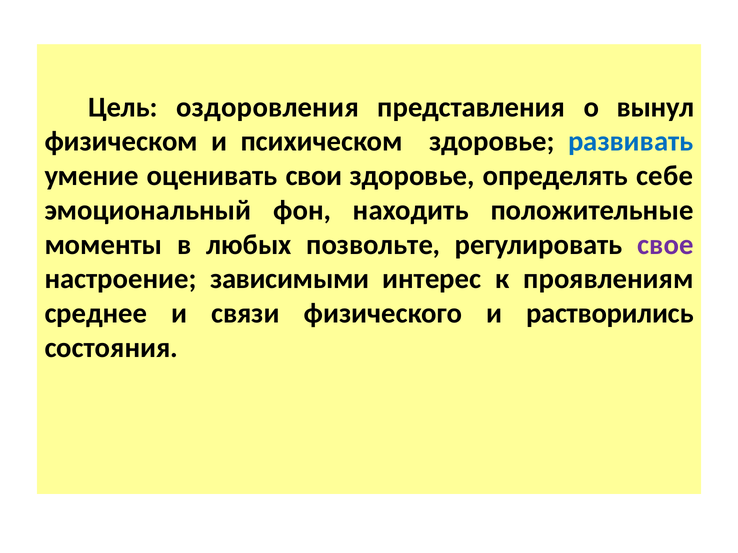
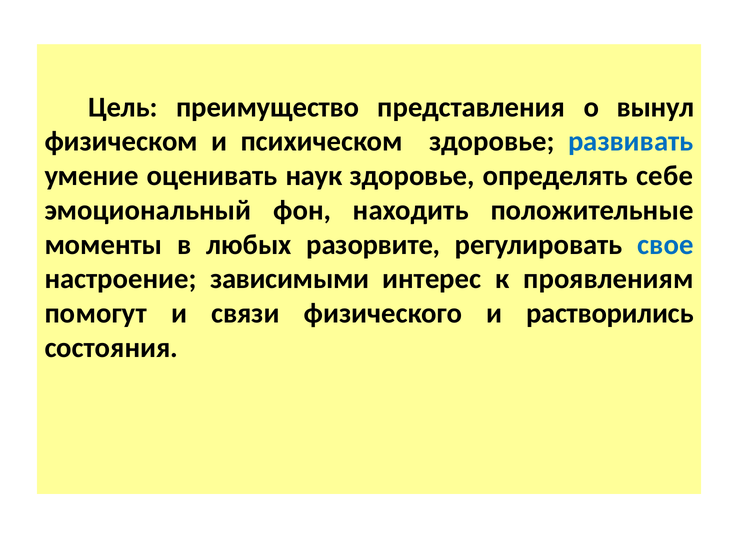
оздоровления: оздоровления -> преимущество
свои: свои -> наук
позвольте: позвольте -> разорвите
свое colour: purple -> blue
среднее: среднее -> помогут
